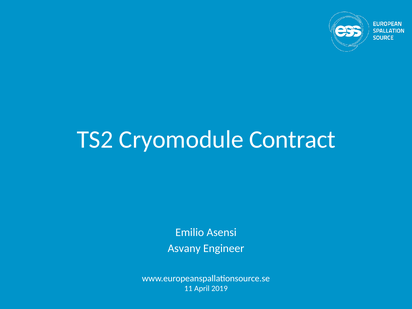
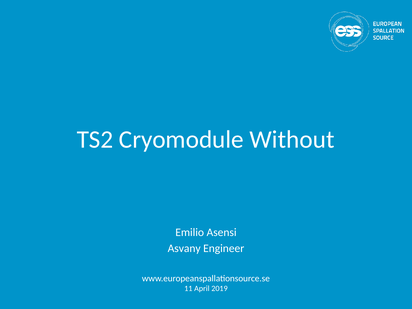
Contract: Contract -> Without
